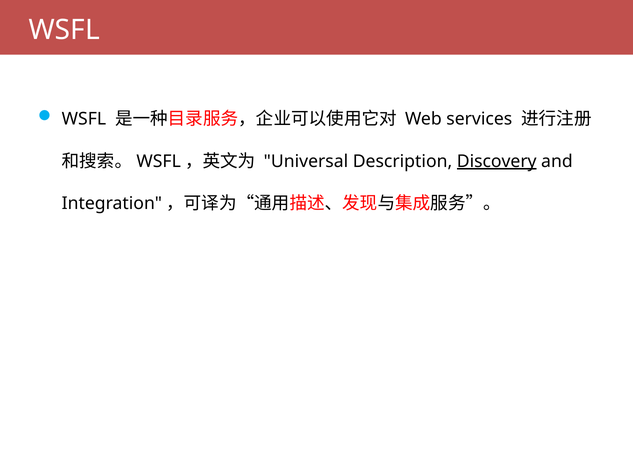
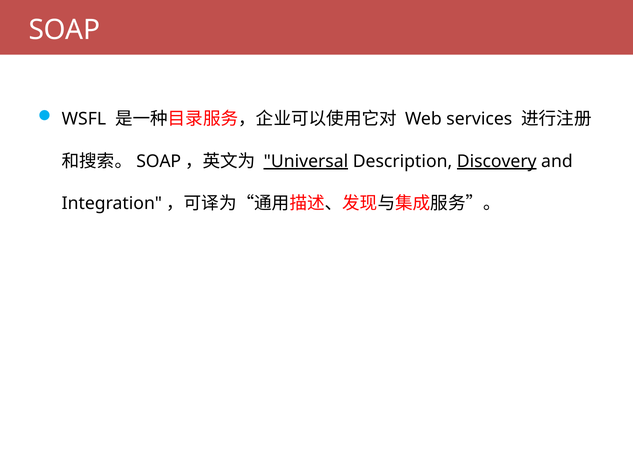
WSFL at (64, 30): WSFL -> SOAP
WSFL at (159, 161): WSFL -> SOAP
Universal underline: none -> present
